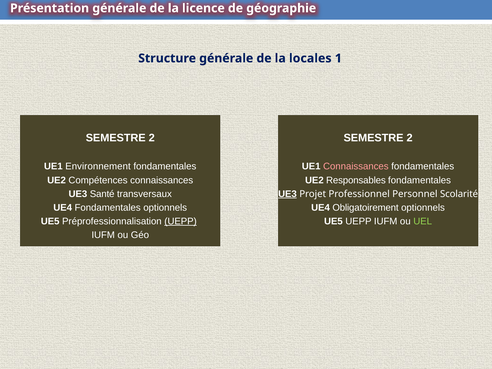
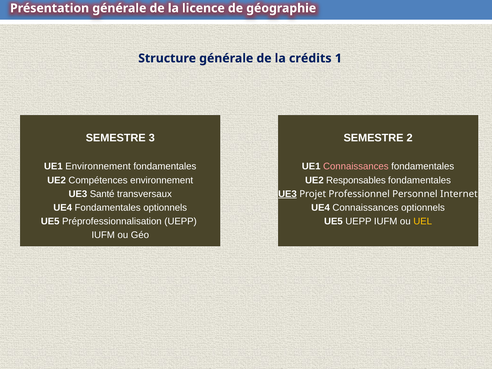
locales: locales -> crédits
2 at (152, 138): 2 -> 3
Compétences connaissances: connaissances -> environnement
Scolarité: Scolarité -> Internet
UE4 Obligatoirement: Obligatoirement -> Connaissances
UEPP at (181, 221) underline: present -> none
UEL colour: light green -> yellow
